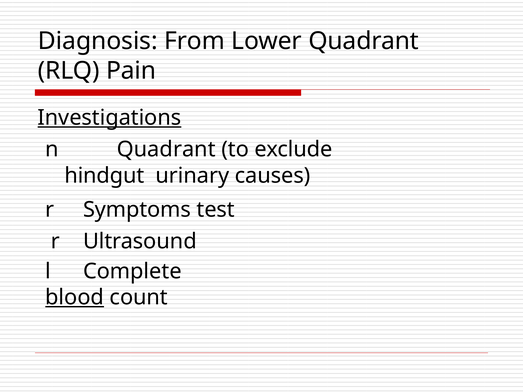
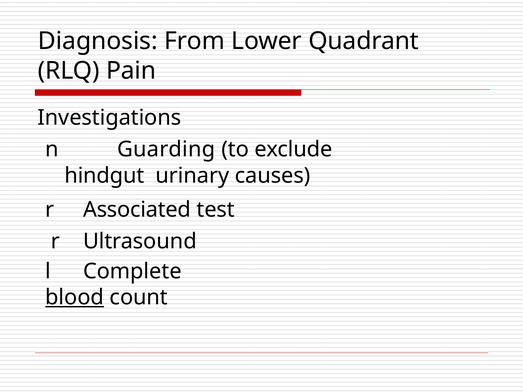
Investigations underline: present -> none
n Quadrant: Quadrant -> Guarding
Symptoms: Symptoms -> Associated
